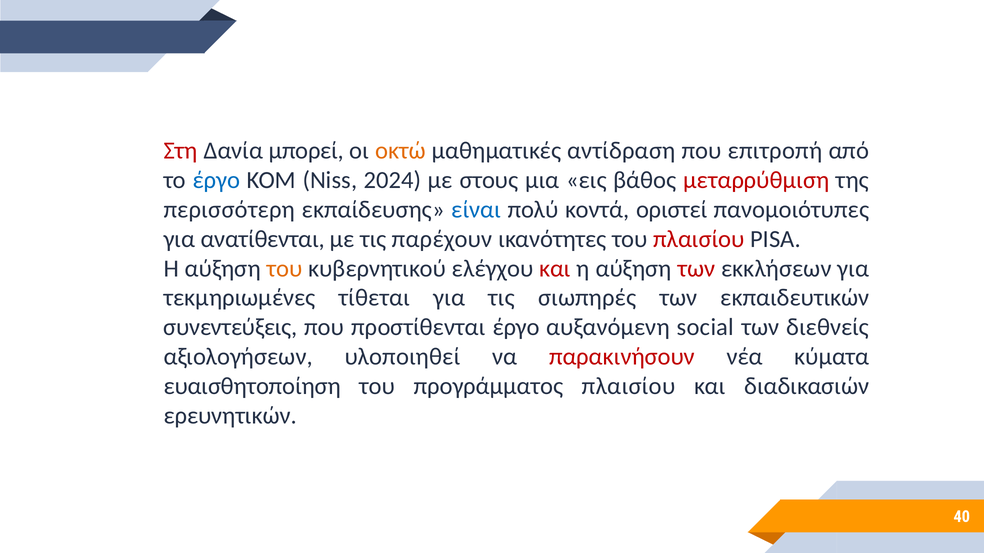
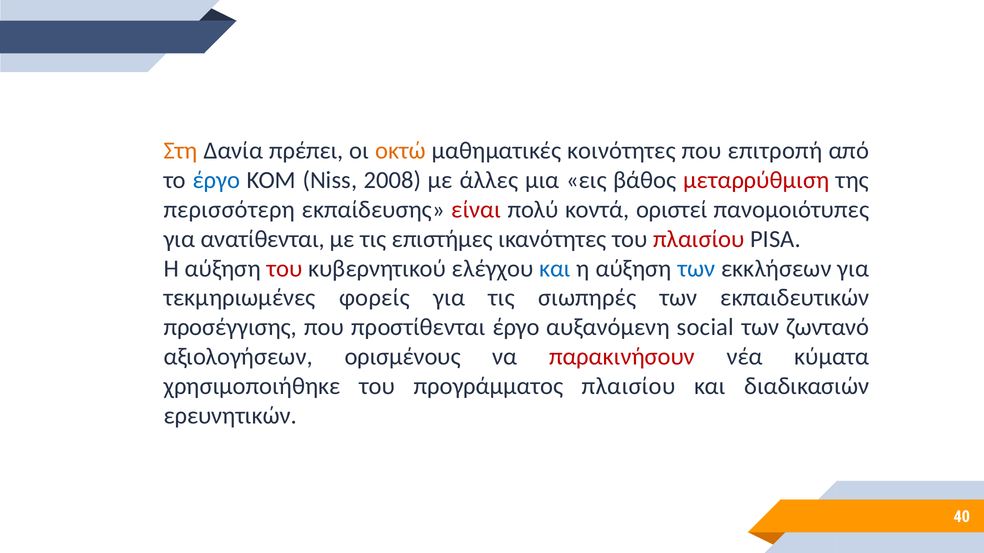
Στη colour: red -> orange
μπορεί: μπορεί -> πρέπει
αντίδραση: αντίδραση -> κοινότητες
2024: 2024 -> 2008
στους: στους -> άλλες
είναι colour: blue -> red
παρέχουν: παρέχουν -> επιστήμες
του at (285, 269) colour: orange -> red
και at (555, 269) colour: red -> blue
των at (696, 269) colour: red -> blue
τίθεται: τίθεται -> φορείς
συνεντεύξεις: συνεντεύξεις -> προσέγγισης
διεθνείς: διεθνείς -> ζωντανό
υλοποιηθεί: υλοποιηθεί -> ορισμένους
ευαισθητοποίηση: ευαισθητοποίηση -> χρησιμοποιήθηκε
